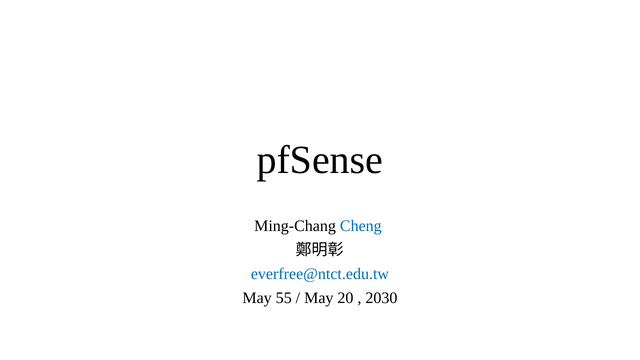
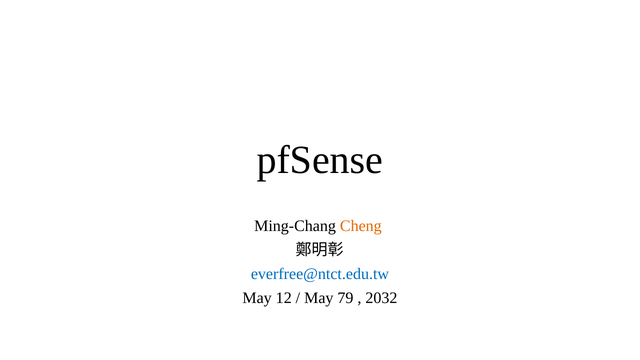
Cheng colour: blue -> orange
55: 55 -> 12
20: 20 -> 79
2030: 2030 -> 2032
